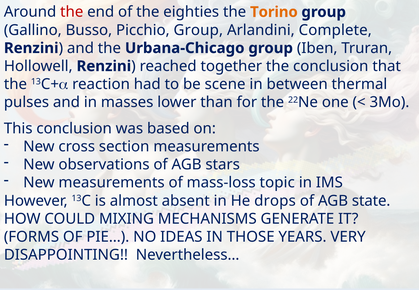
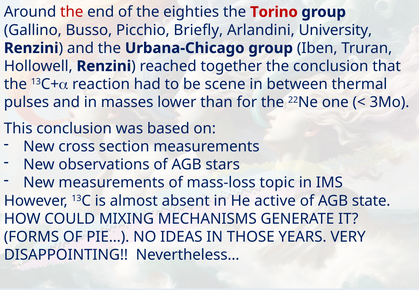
Torino colour: orange -> red
Picchio Group: Group -> Briefly
Complete: Complete -> University
drops: drops -> active
